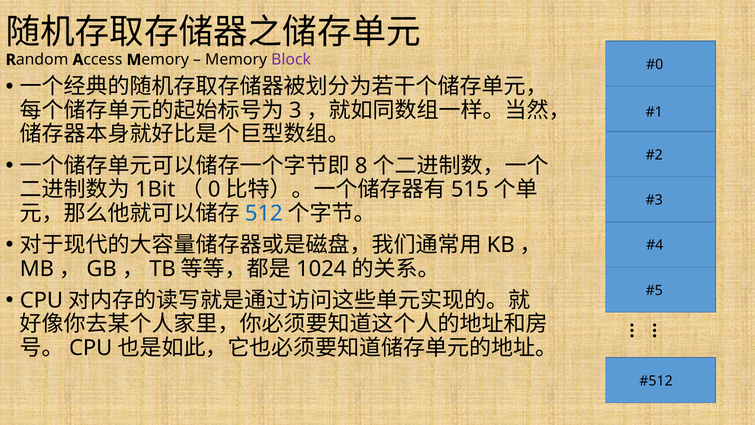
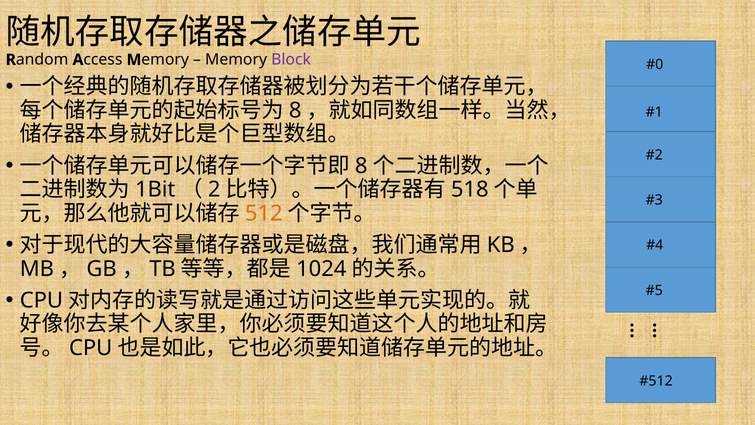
3 at (295, 110): 3 -> 8
0: 0 -> 2
515: 515 -> 518
512 colour: blue -> orange
